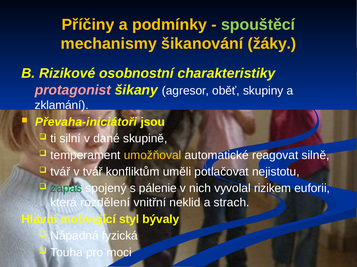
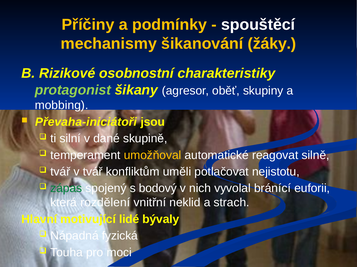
spouštěcí colour: light green -> white
protagonist colour: pink -> light green
zklamání: zklamání -> mobbing
pálenie: pálenie -> bodový
rizikem: rizikem -> bránící
styl: styl -> lidé
